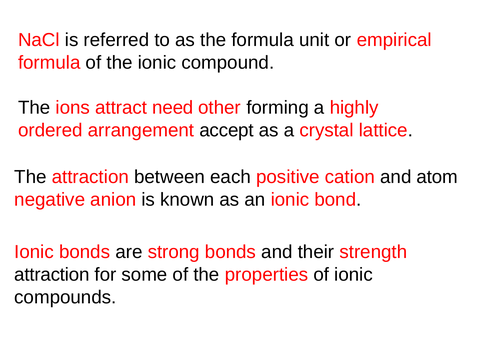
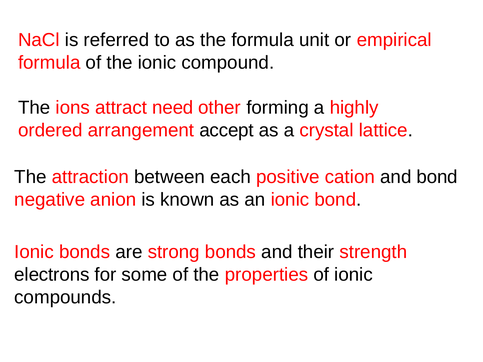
and atom: atom -> bond
attraction at (52, 275): attraction -> electrons
